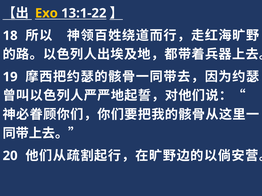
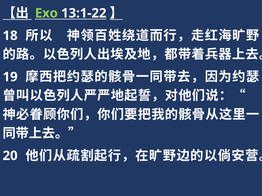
Exo colour: yellow -> light green
